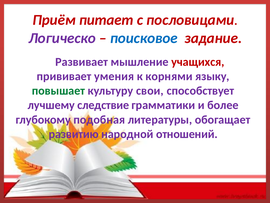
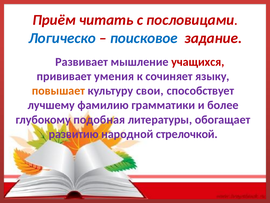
питает: питает -> читать
Логическо colour: purple -> blue
корнями: корнями -> сочиняет
повышает colour: green -> orange
следствие: следствие -> фамилию
отношений: отношений -> стрелочкой
